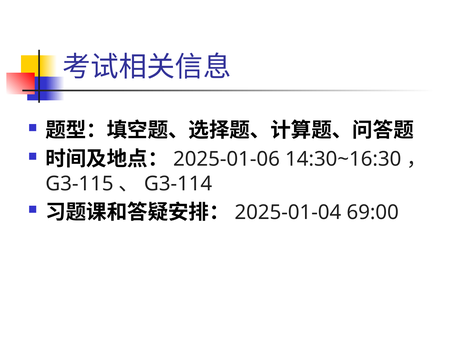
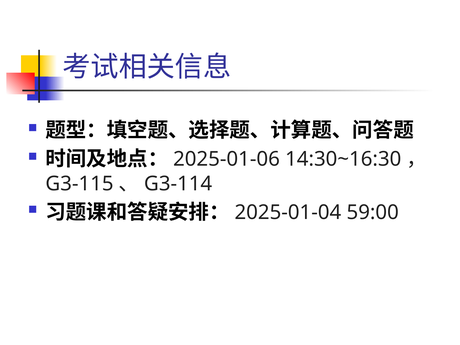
69:00: 69:00 -> 59:00
